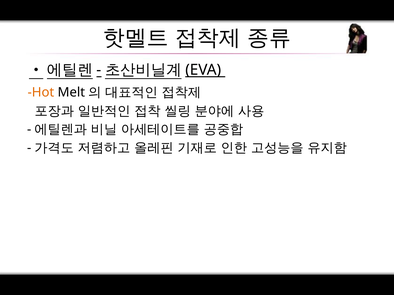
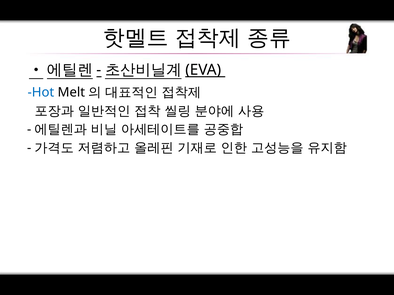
Hot colour: orange -> blue
